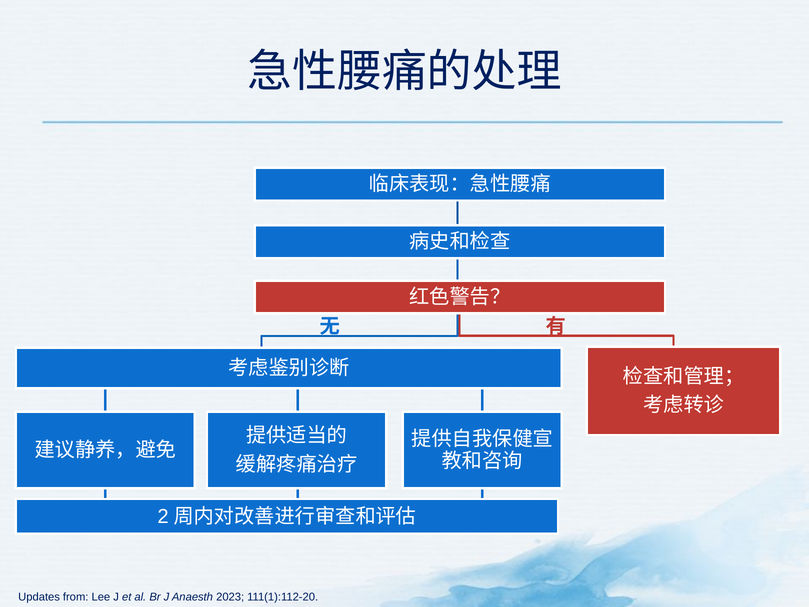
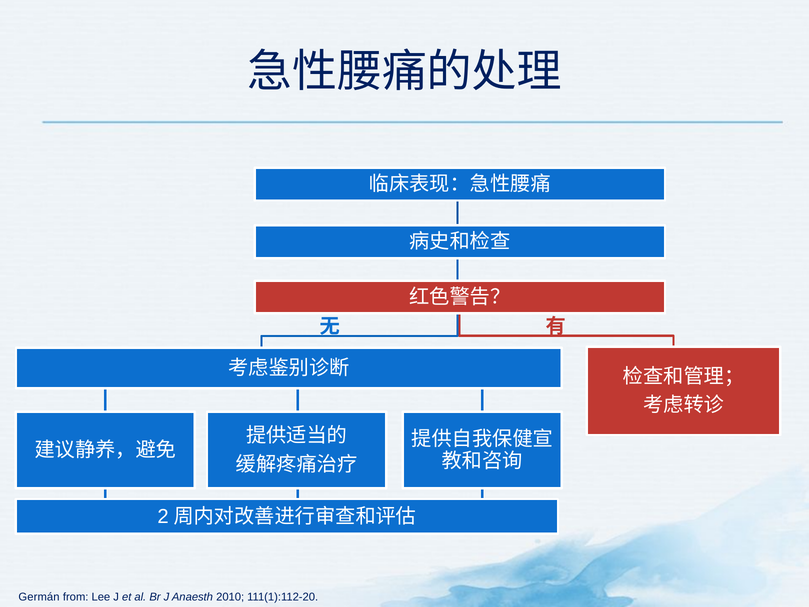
Updates: Updates -> Germán
2023: 2023 -> 2010
